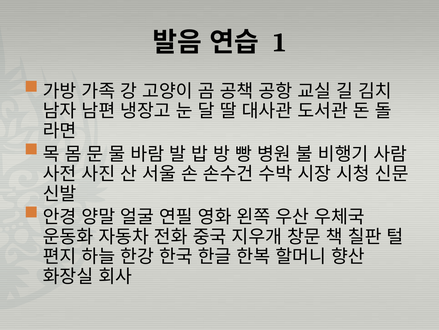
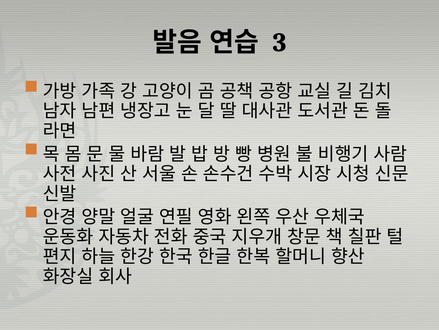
1: 1 -> 3
